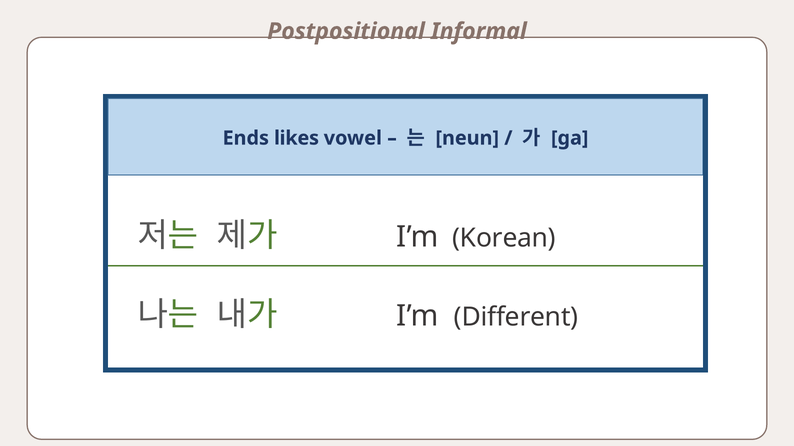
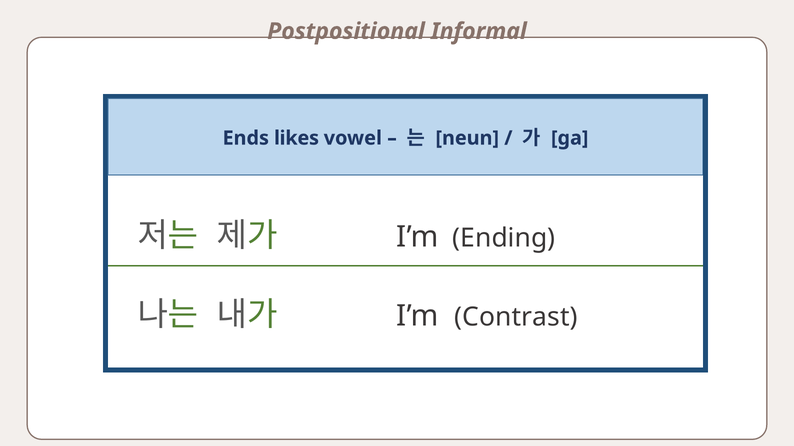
Korean: Korean -> Ending
Different: Different -> Contrast
